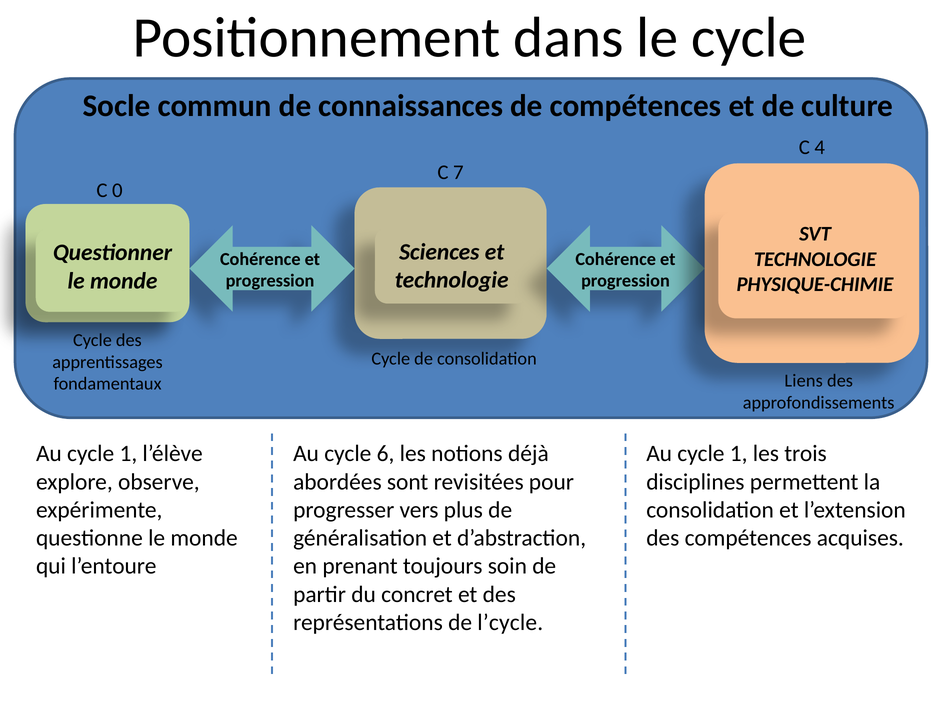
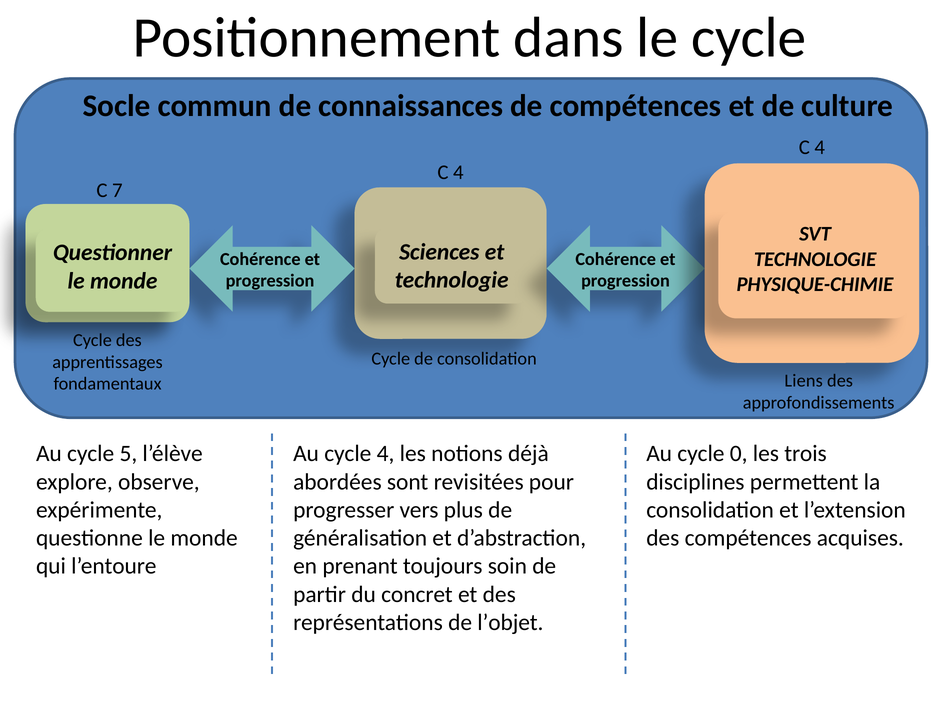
7 at (458, 172): 7 -> 4
0: 0 -> 7
1 at (128, 453): 1 -> 5
cycle 6: 6 -> 4
1 at (739, 453): 1 -> 0
l’cycle: l’cycle -> l’objet
